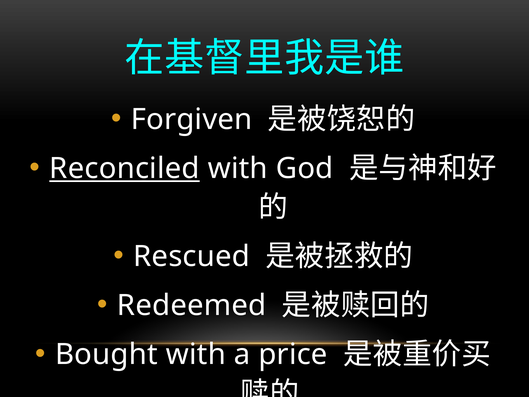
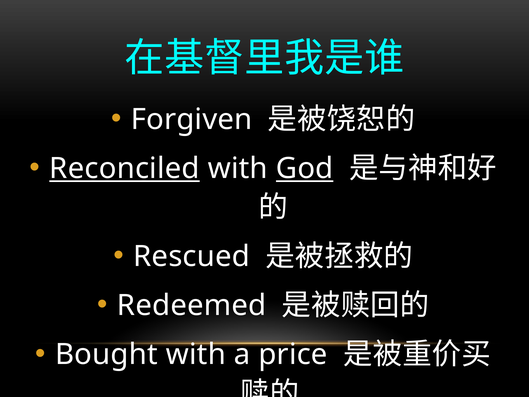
God underline: none -> present
